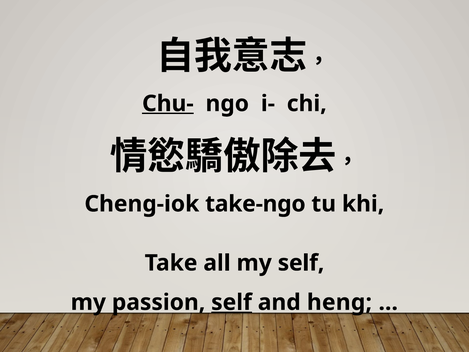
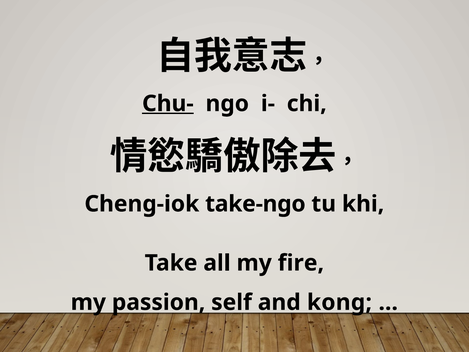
my self: self -> fire
self at (232, 302) underline: present -> none
heng: heng -> kong
